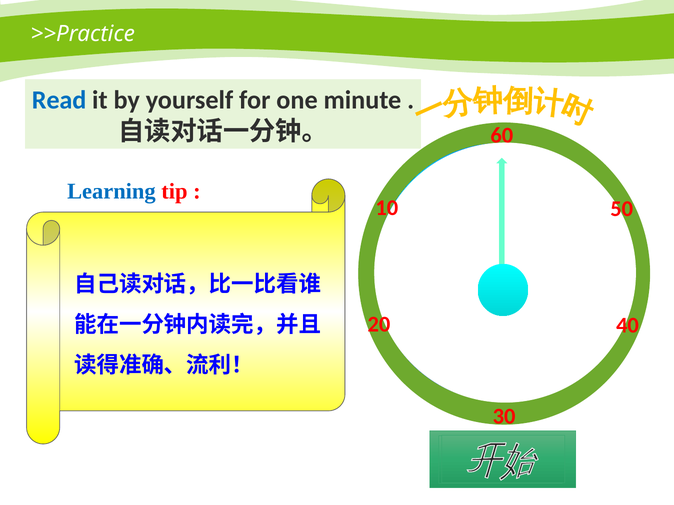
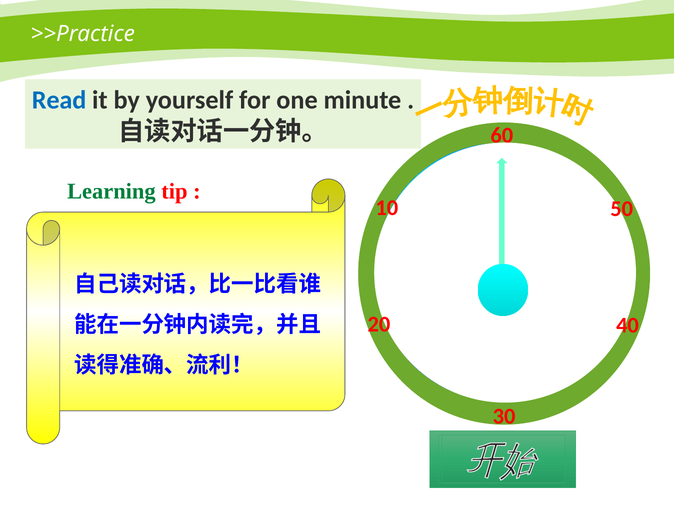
Learning colour: blue -> green
